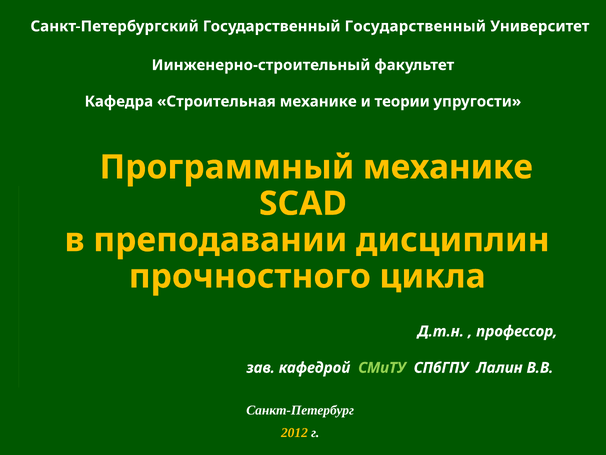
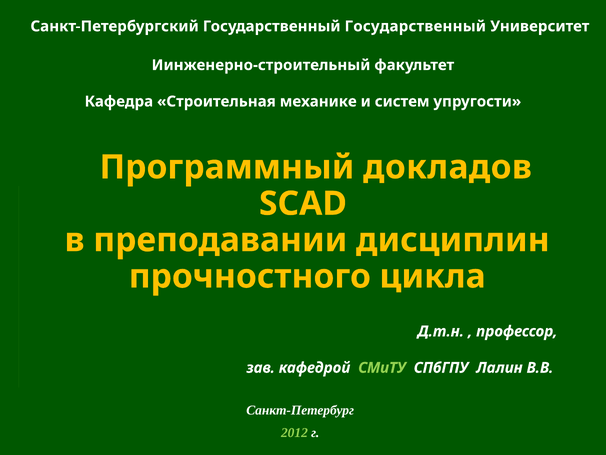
теории: теории -> систем
Программный механике: механике -> докладов
2012 colour: yellow -> light green
